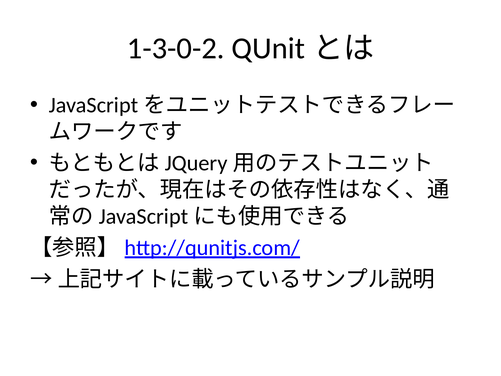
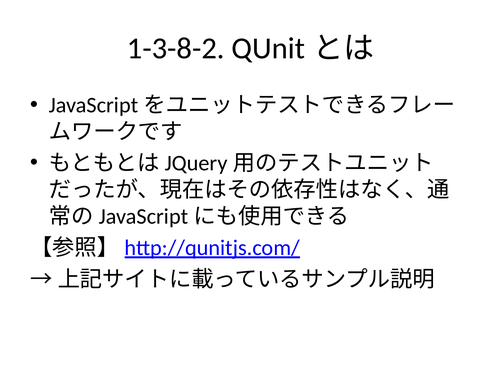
1-3-0-2: 1-3-0-2 -> 1-3-8-2
